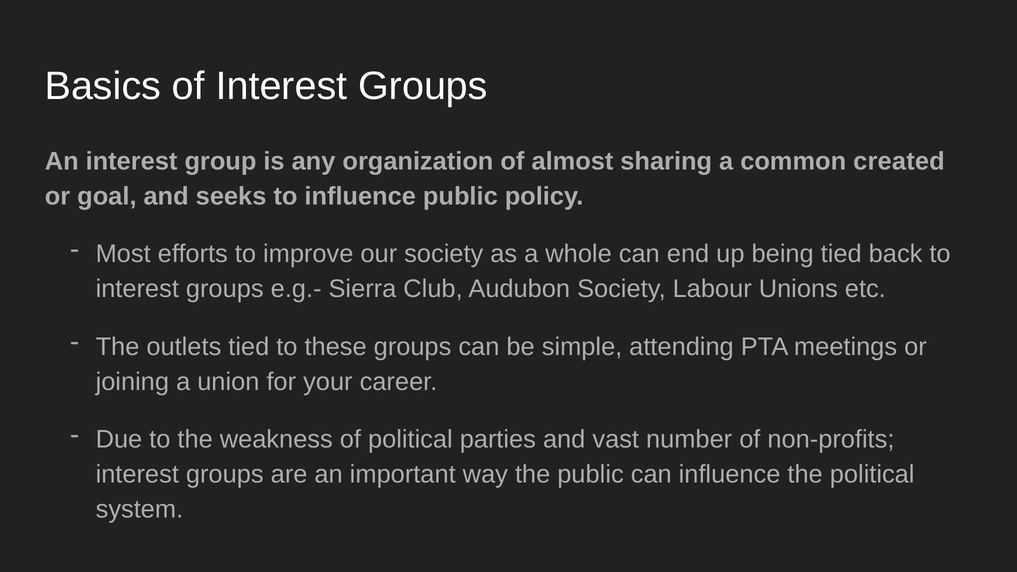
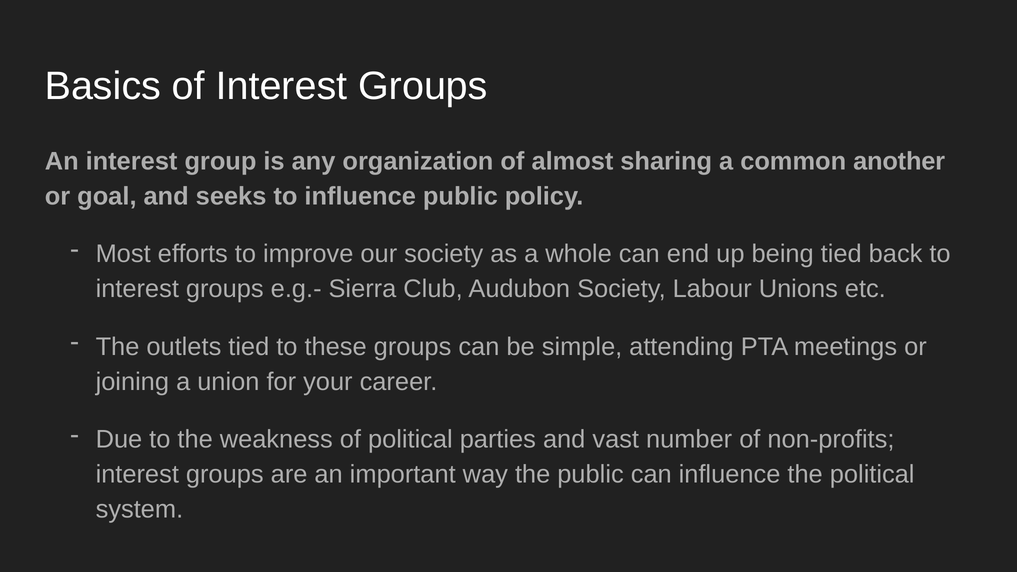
created: created -> another
